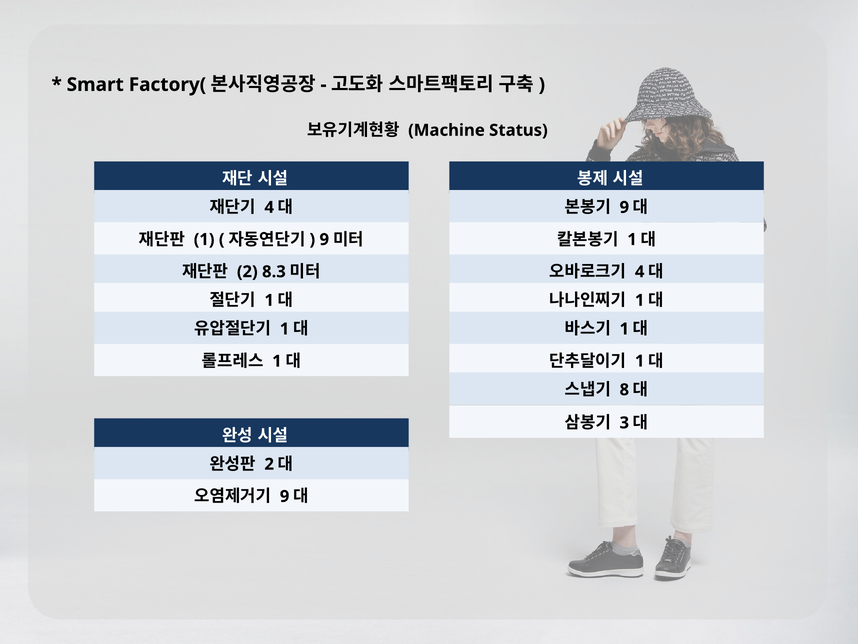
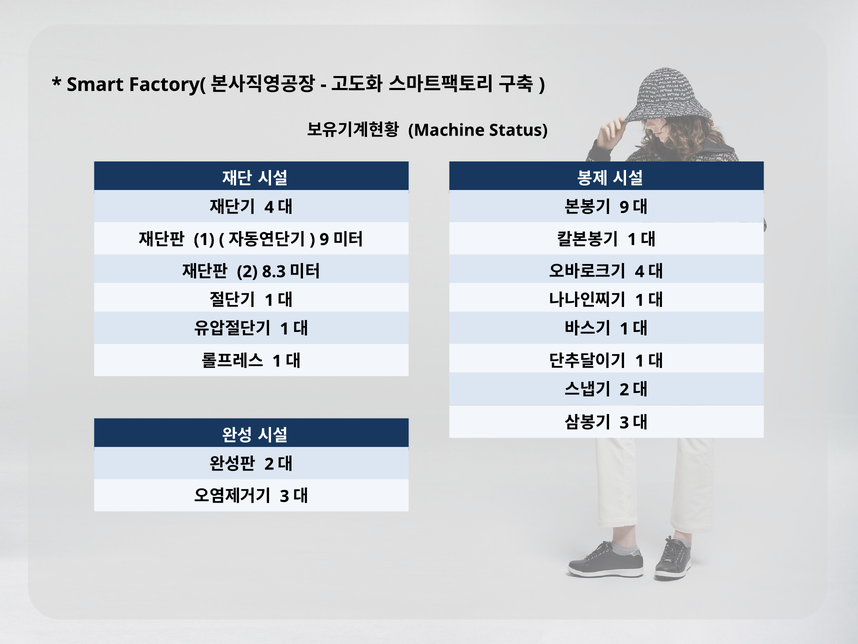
8 at (624, 389): 8 -> 2
9 at (285, 496): 9 -> 3
